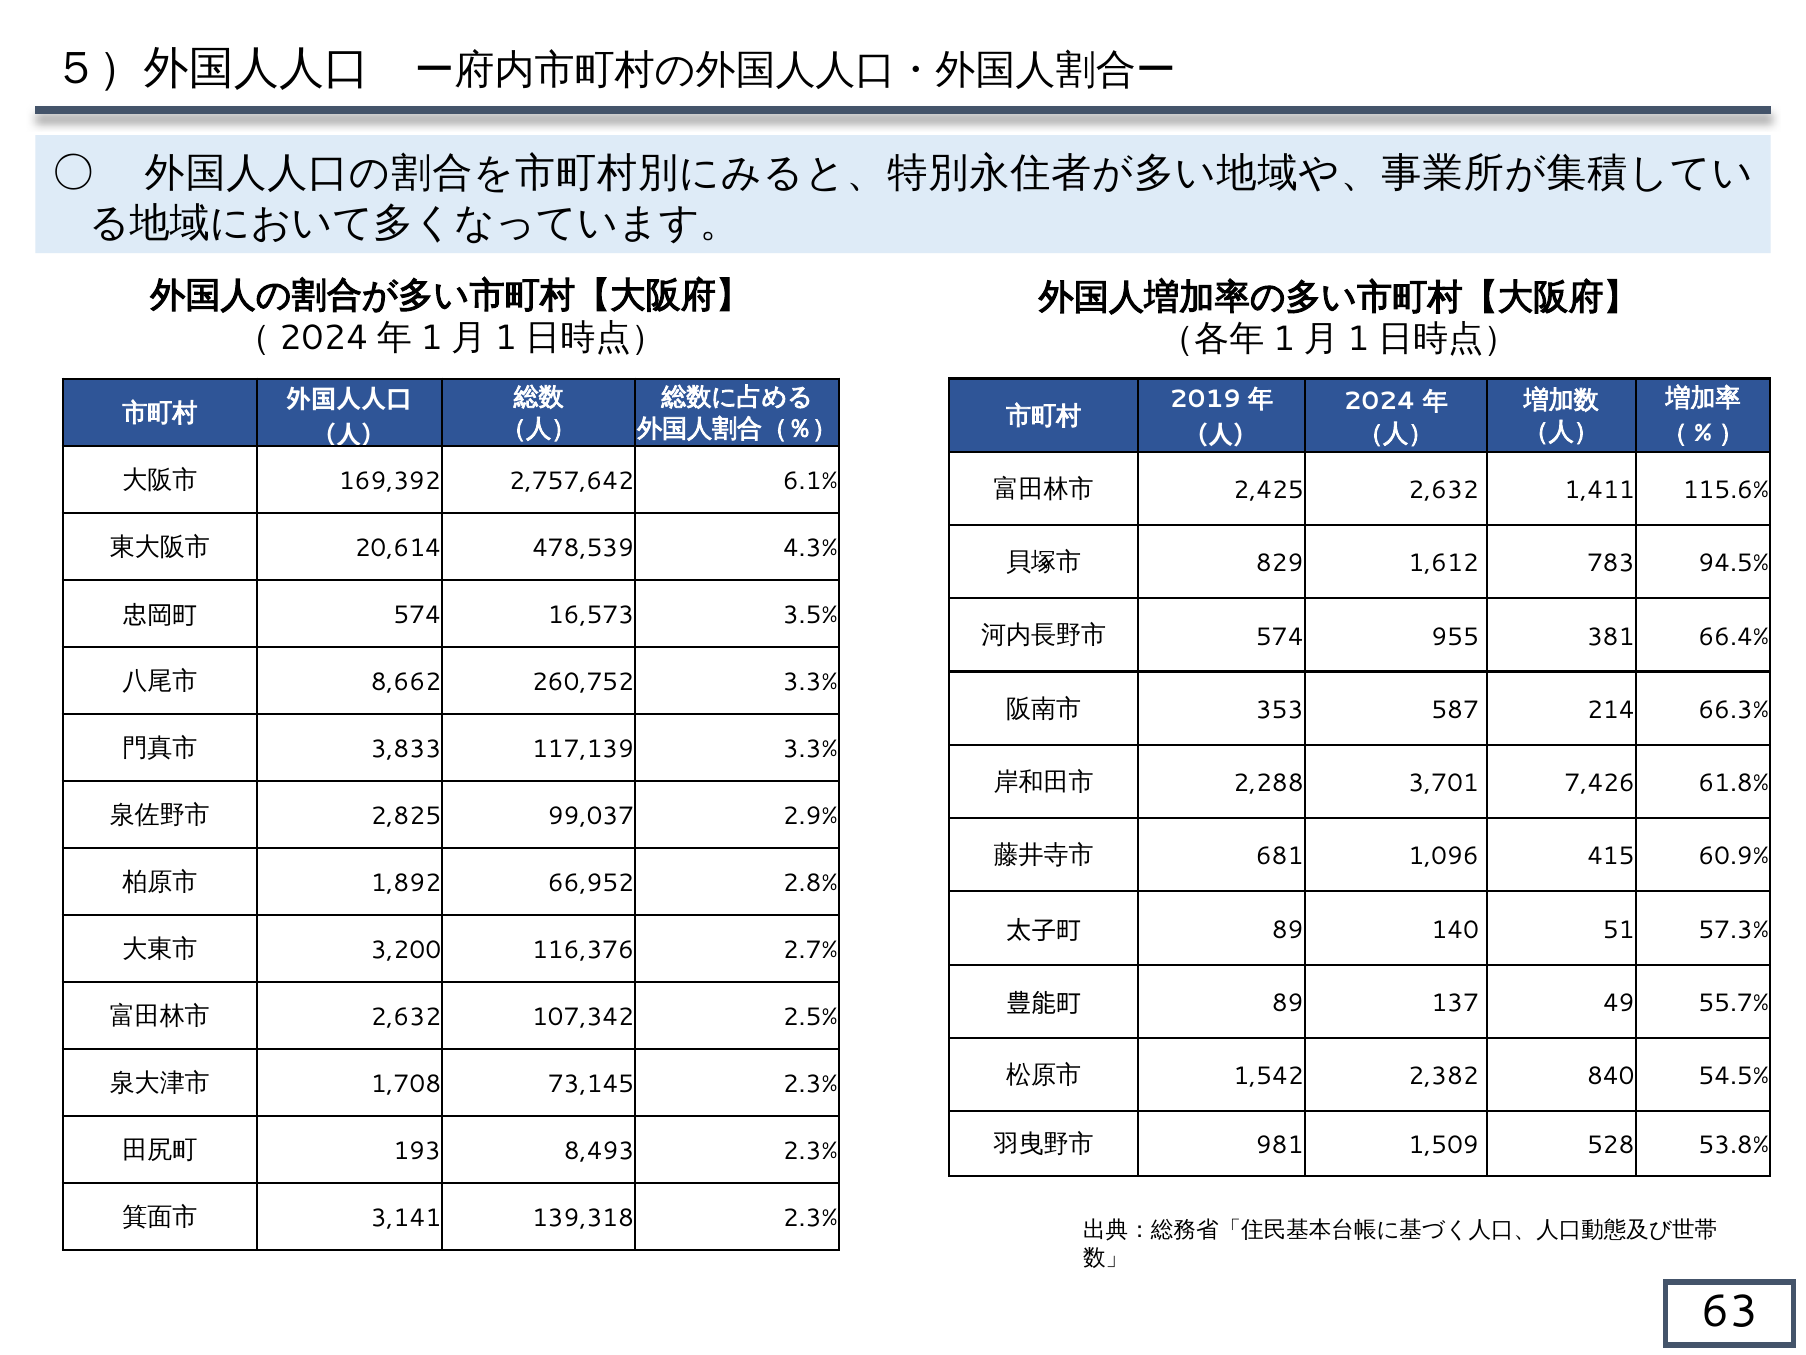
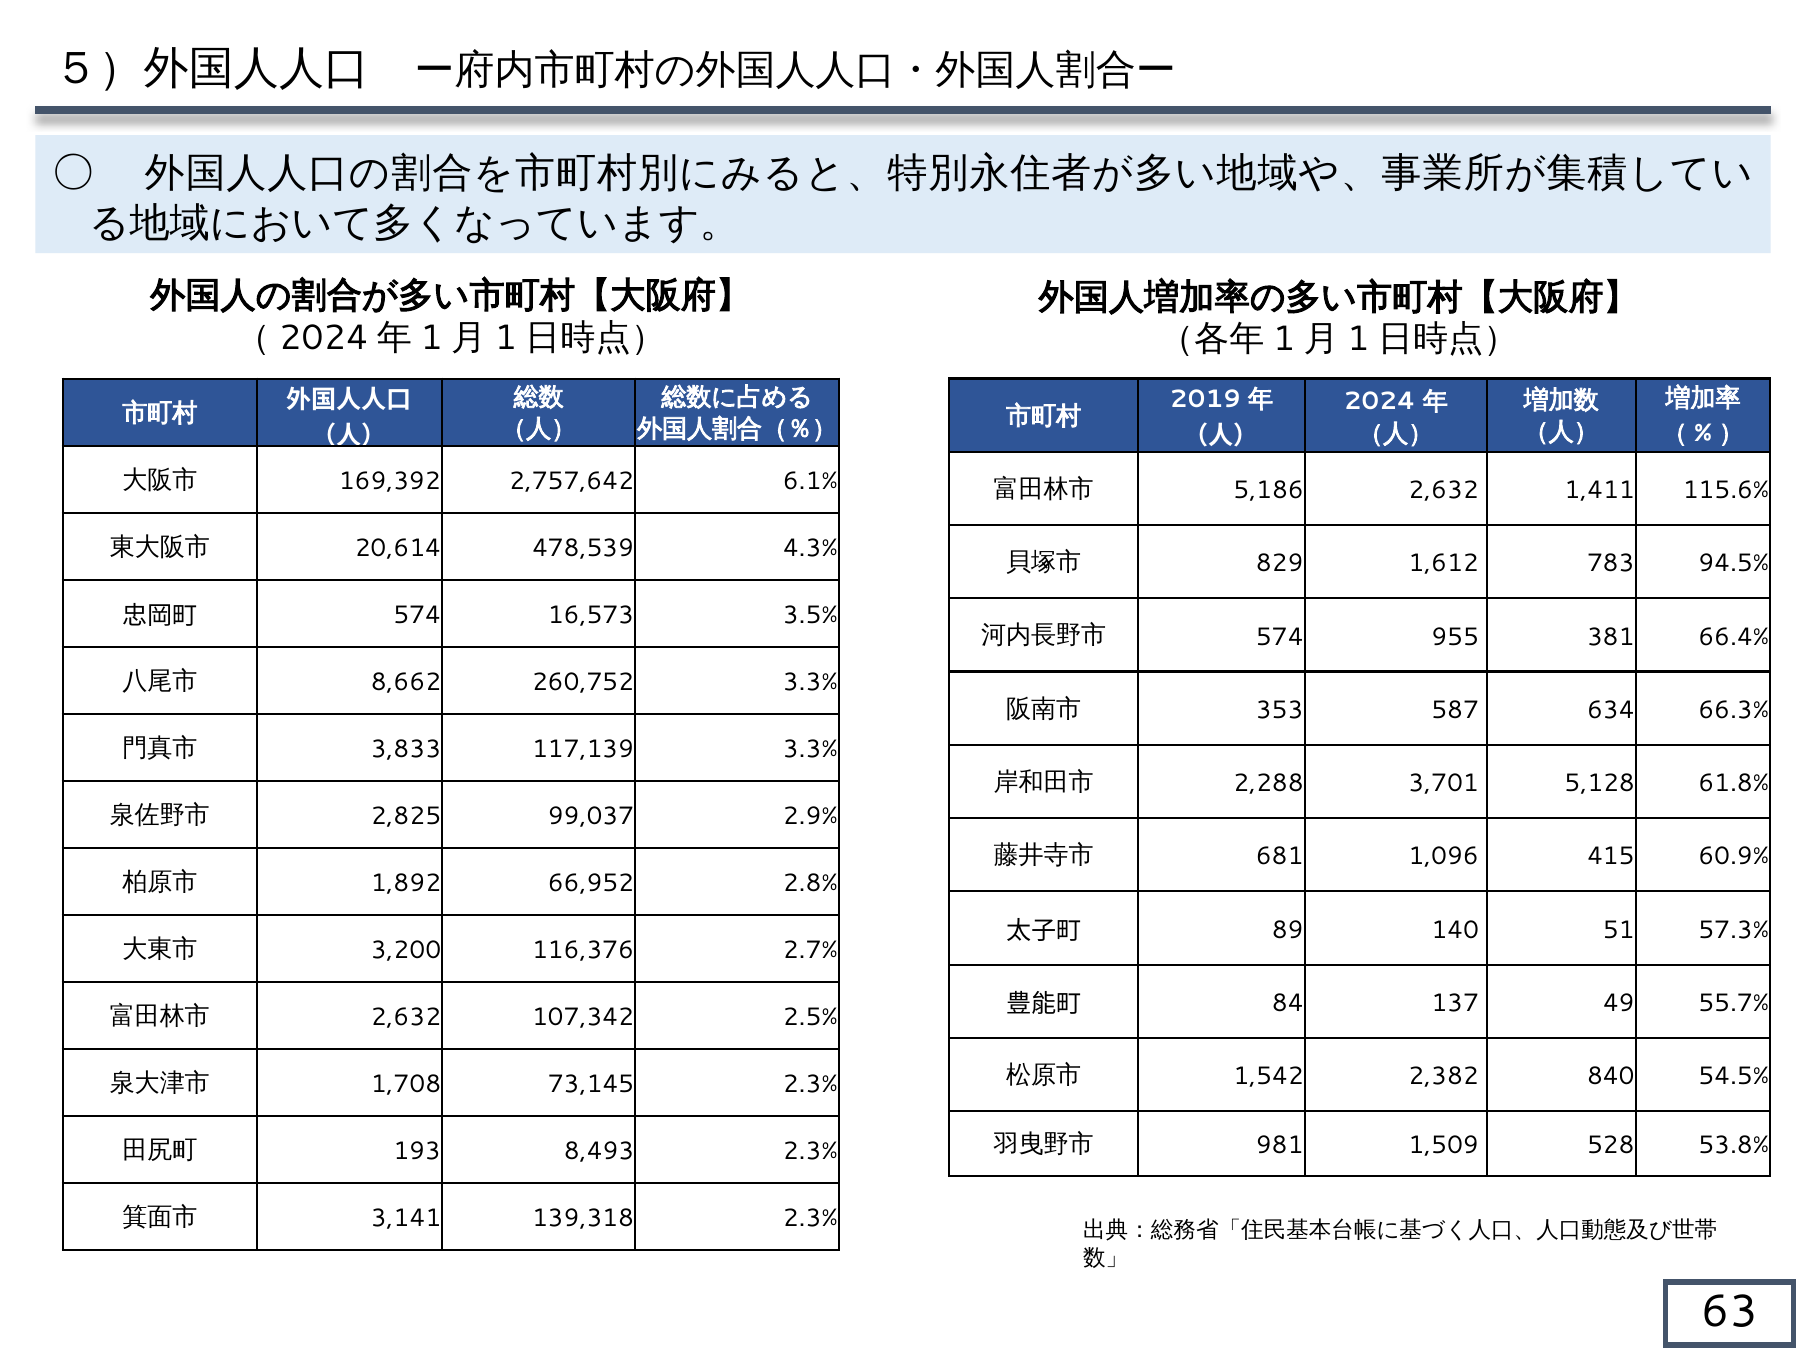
2,425: 2,425 -> 5,186
214: 214 -> 634
7,426: 7,426 -> 5,128
89 at (1288, 1003): 89 -> 84
